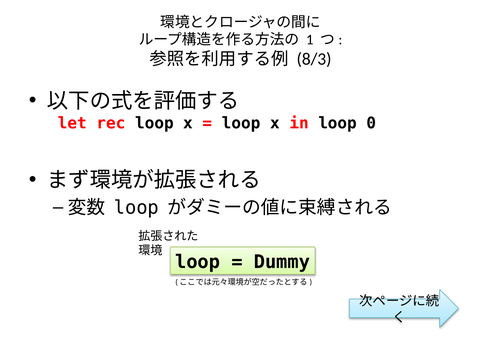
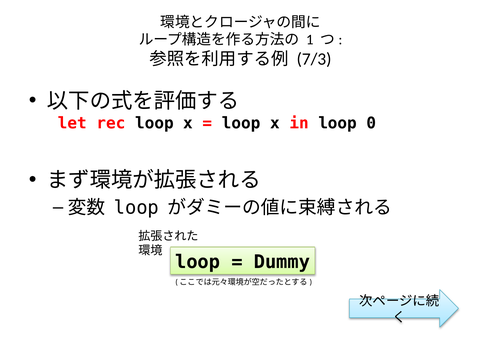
8/3: 8/3 -> 7/3
